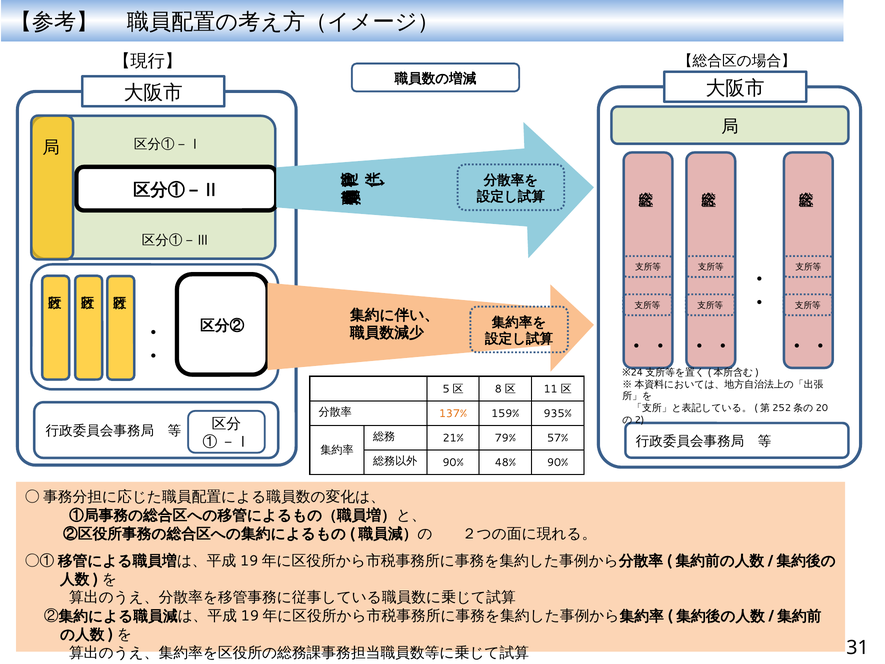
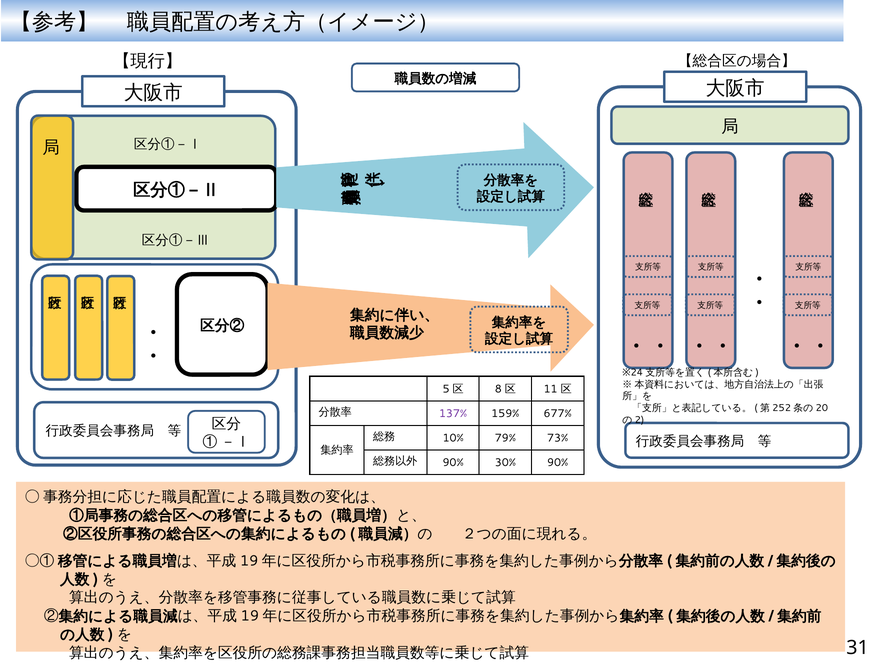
137% colour: orange -> purple
935%: 935% -> 677%
21%: 21% -> 10%
57%: 57% -> 73%
48%: 48% -> 30%
